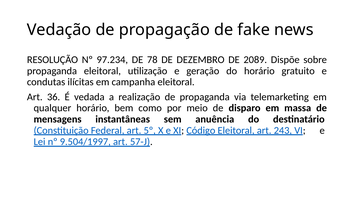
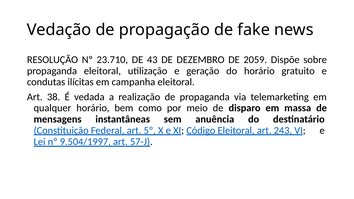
97.234: 97.234 -> 23.710
78: 78 -> 43
2089: 2089 -> 2059
36: 36 -> 38
